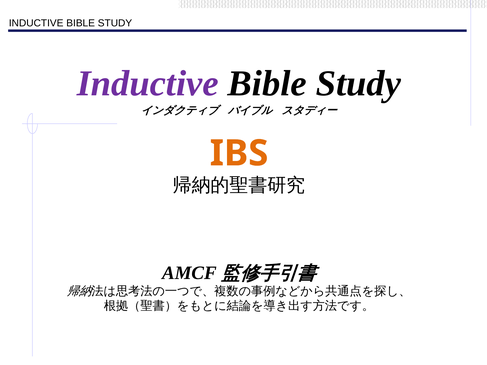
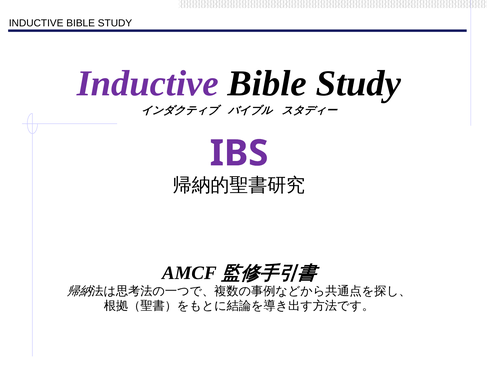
IBS colour: orange -> purple
